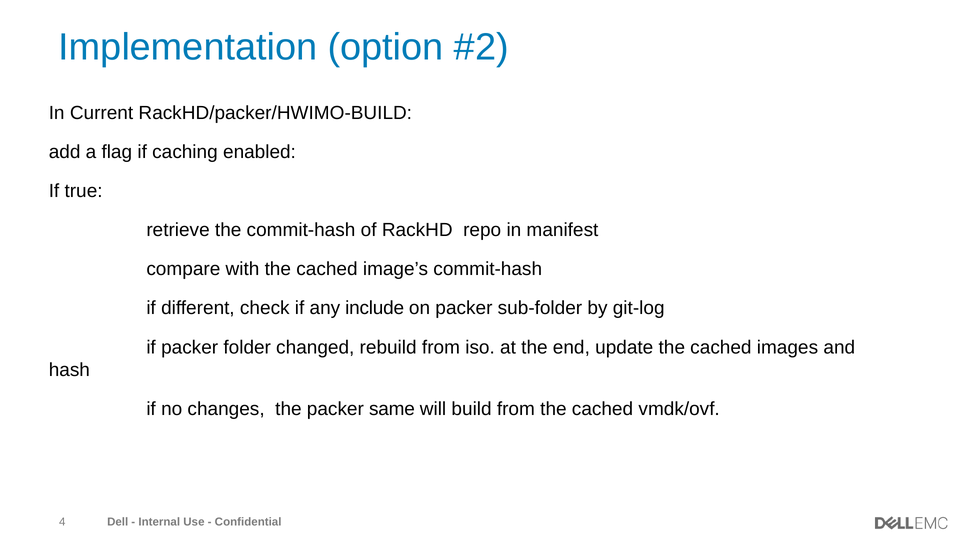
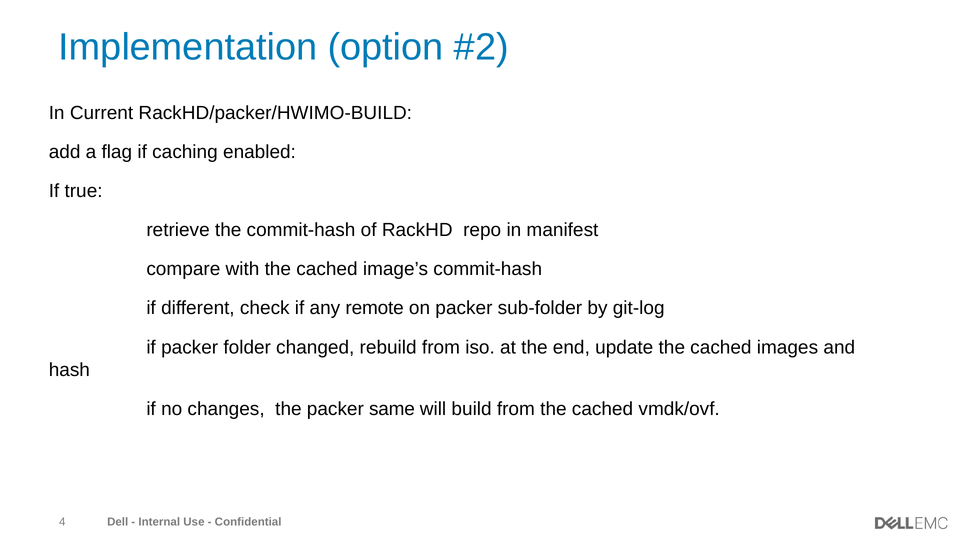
include: include -> remote
